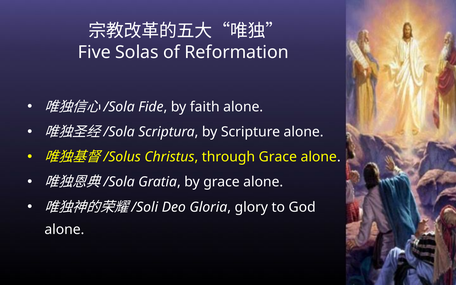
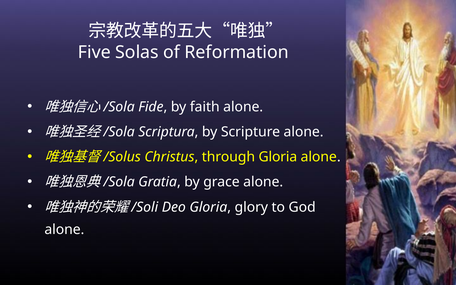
through Grace: Grace -> Gloria
